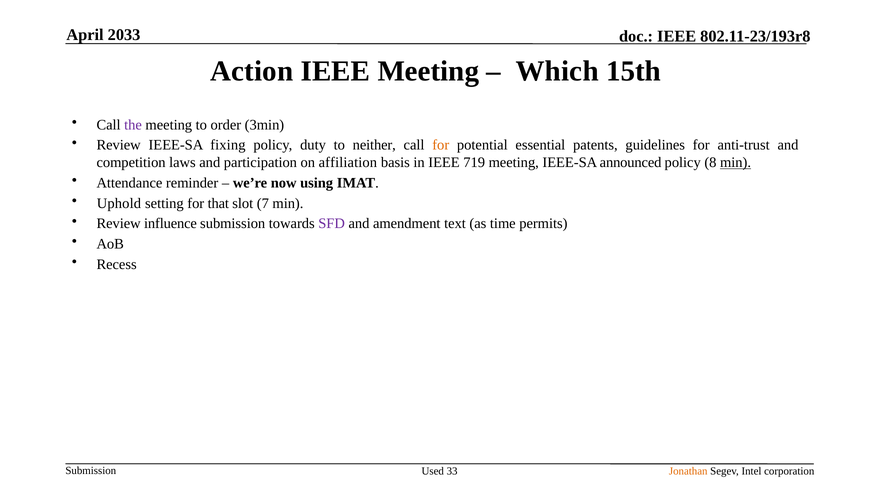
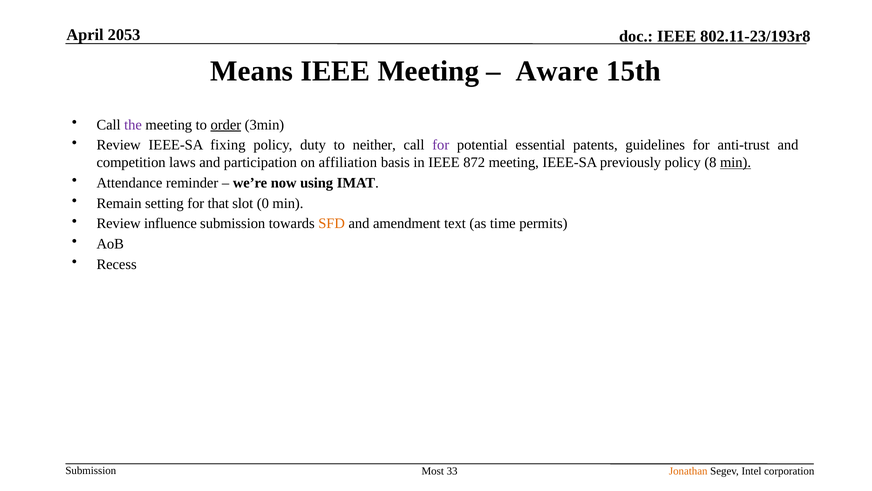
2033: 2033 -> 2053
Action: Action -> Means
Which: Which -> Aware
order underline: none -> present
for at (441, 145) colour: orange -> purple
719: 719 -> 872
announced: announced -> previously
Uphold: Uphold -> Remain
7: 7 -> 0
SFD colour: purple -> orange
Used: Used -> Most
